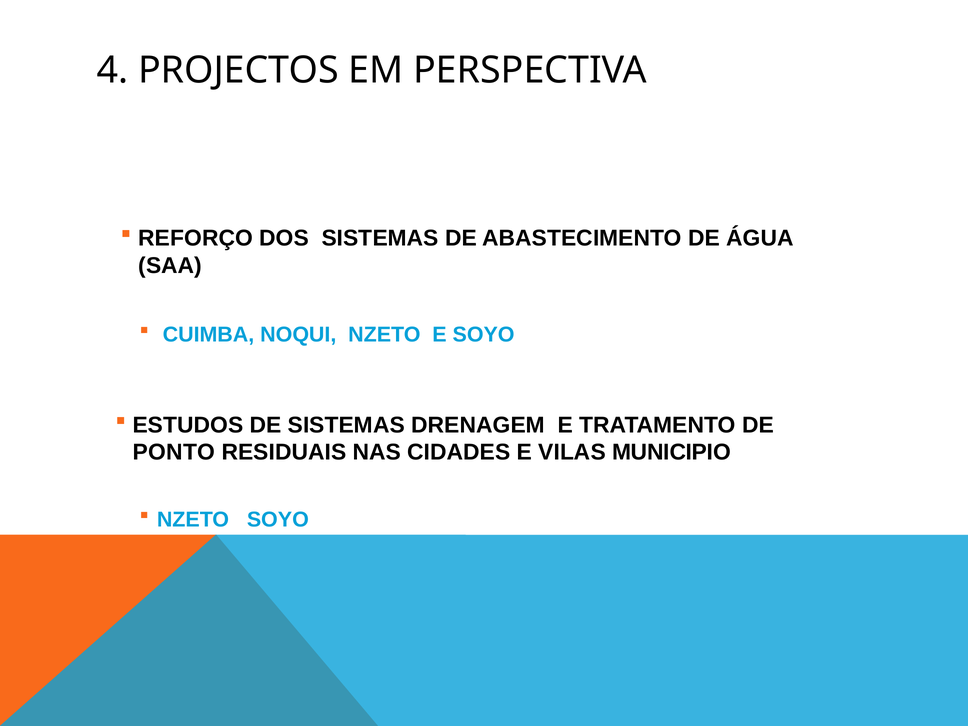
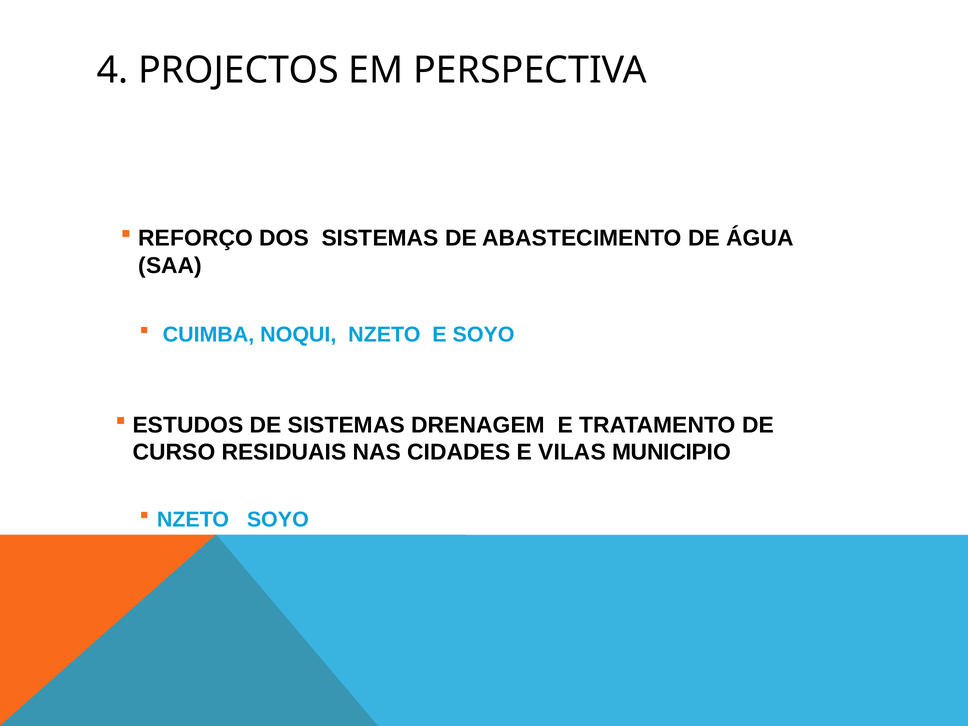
PONTO: PONTO -> CURSO
